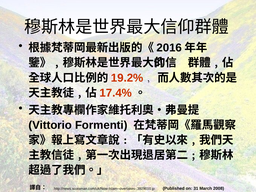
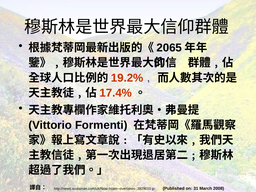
2016: 2016 -> 2065
